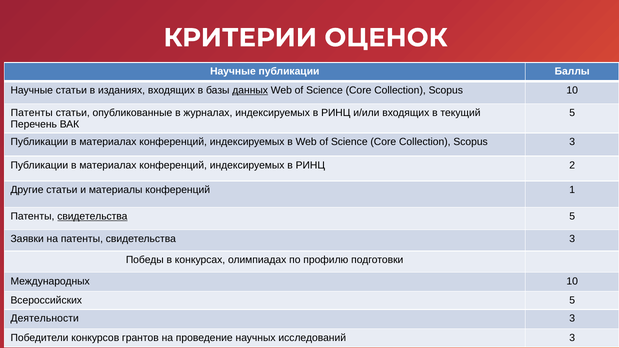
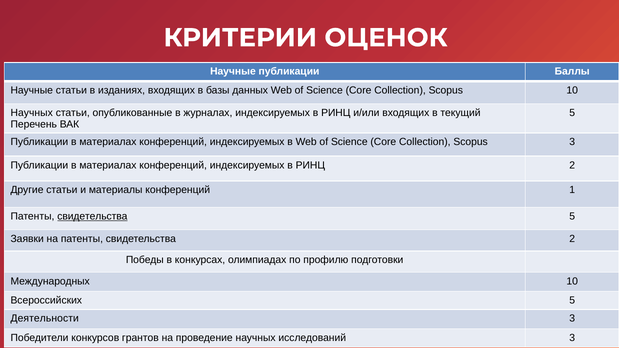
данных underline: present -> none
Патенты at (32, 113): Патенты -> Научных
свидетельства 3: 3 -> 2
